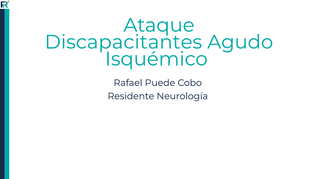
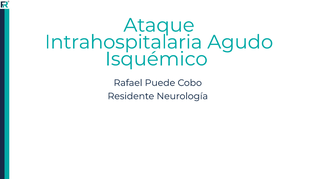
Discapacitantes: Discapacitantes -> Intrahospitalaria
